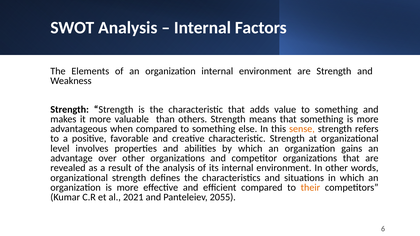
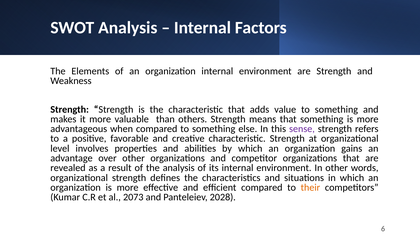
sense colour: orange -> purple
2021: 2021 -> 2073
2055: 2055 -> 2028
